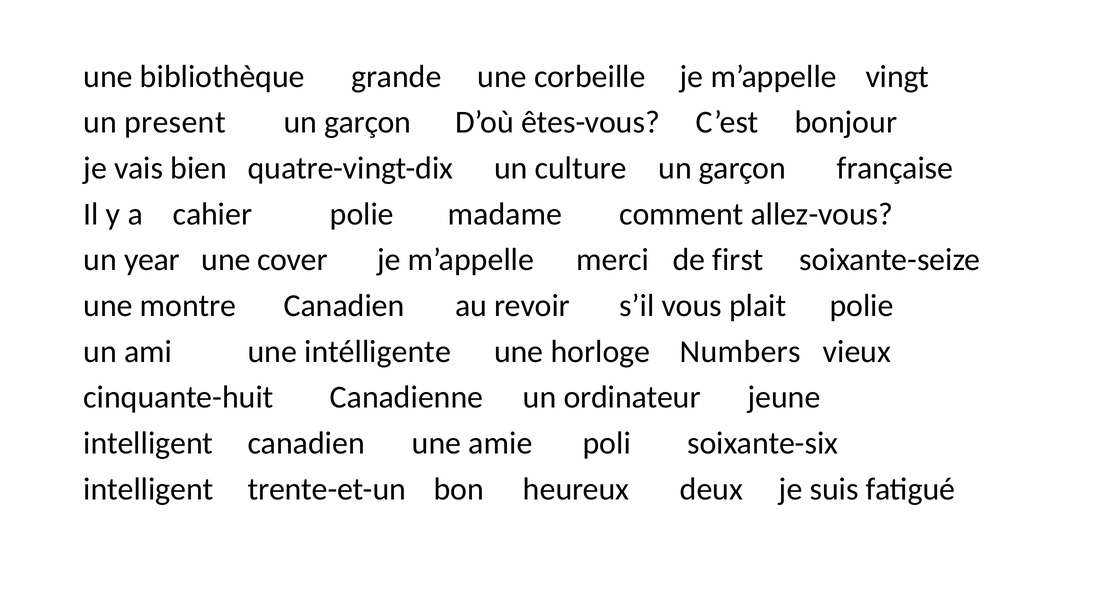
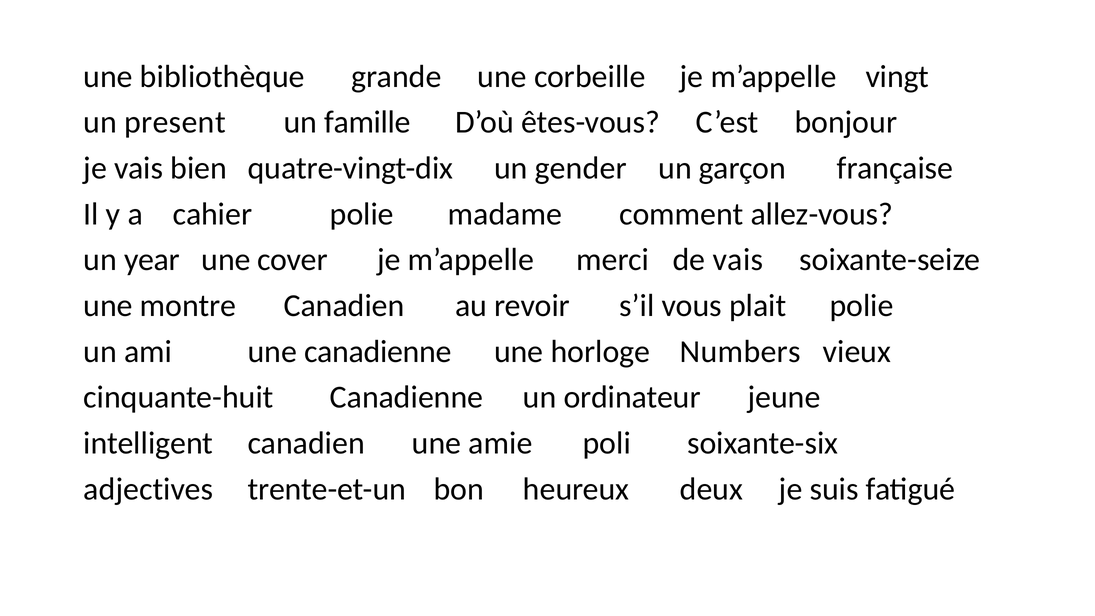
garçon at (368, 122): garçon -> famille
culture: culture -> gender
de first: first -> vais
une intélligente: intélligente -> canadienne
intelligent at (148, 489): intelligent -> adjectives
